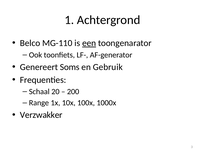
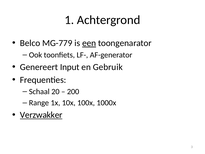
MG-110: MG-110 -> MG-779
Soms: Soms -> Input
Verzwakker underline: none -> present
